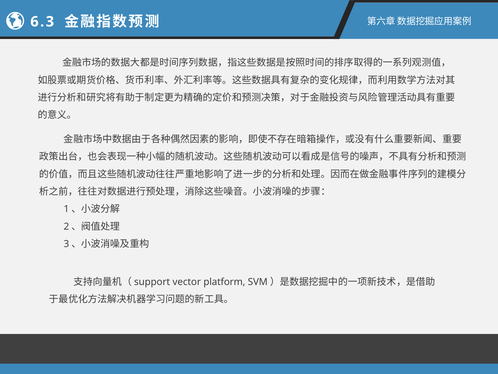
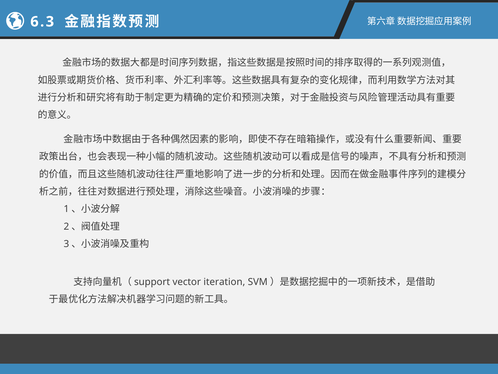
platform: platform -> iteration
